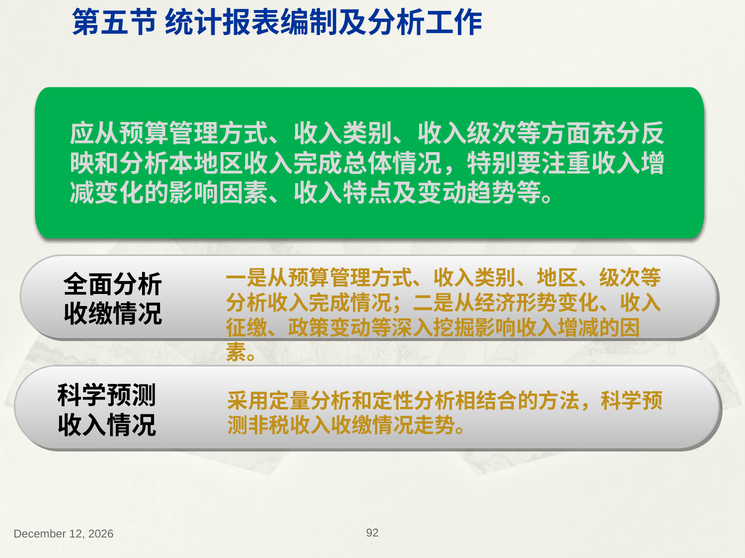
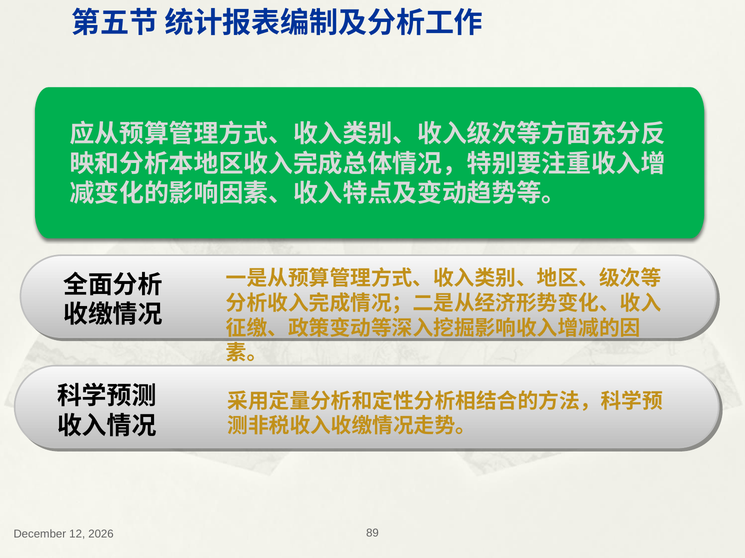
92: 92 -> 89
